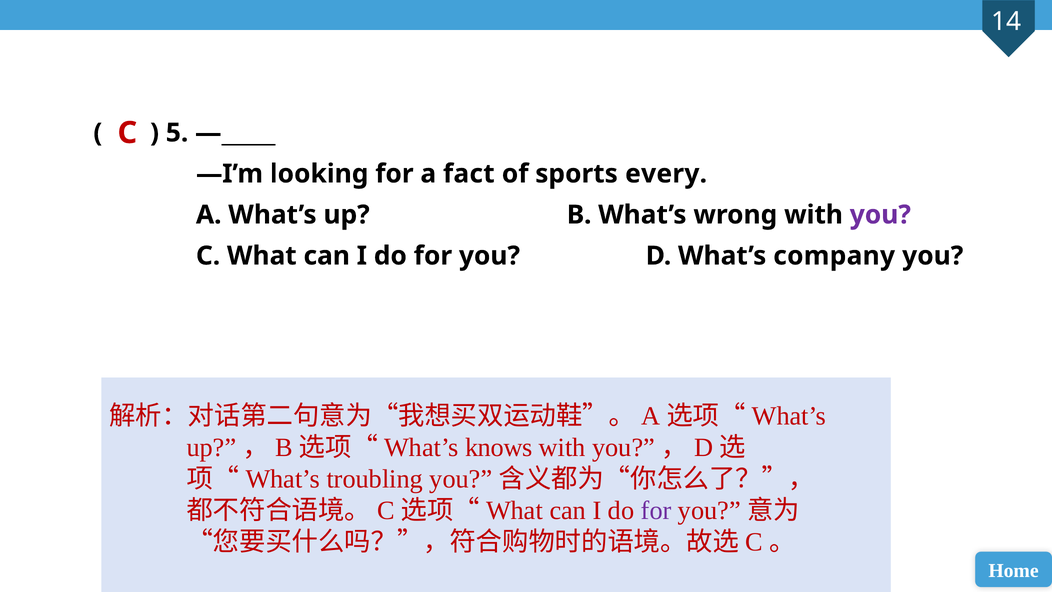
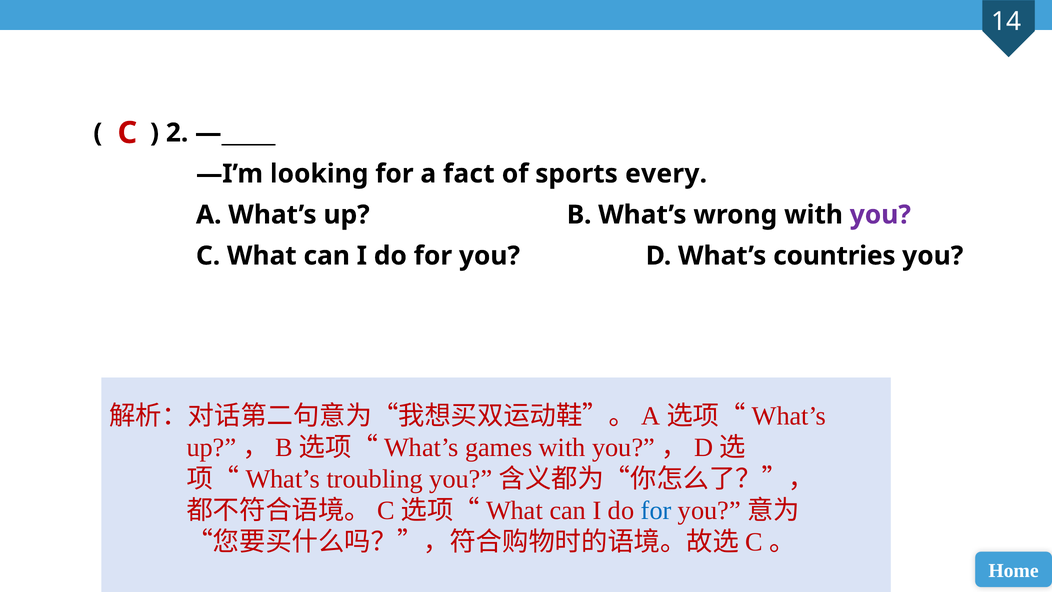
5: 5 -> 2
company: company -> countries
knows: knows -> games
for at (656, 510) colour: purple -> blue
